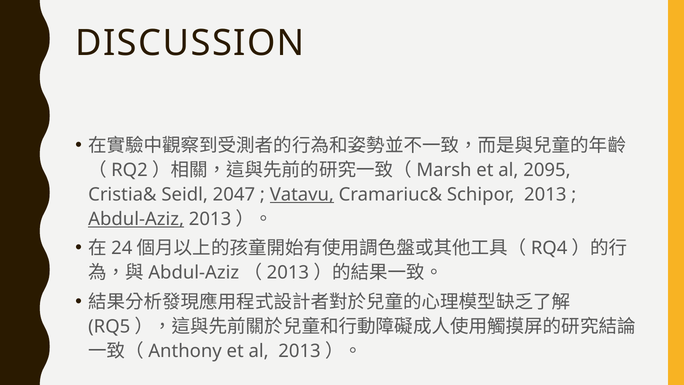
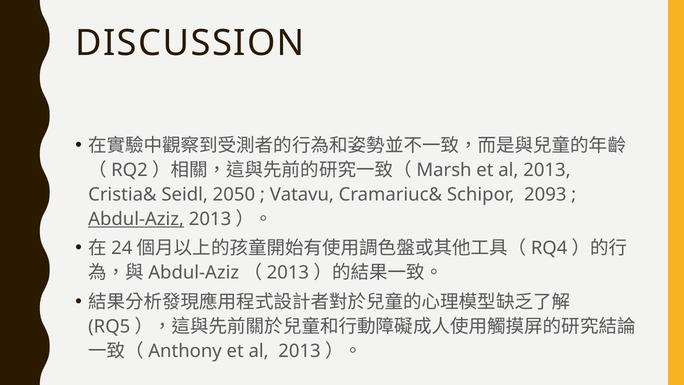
2095 at (547, 170): 2095 -> 2013
2047: 2047 -> 2050
Vatavu underline: present -> none
Schipor 2013: 2013 -> 2093
